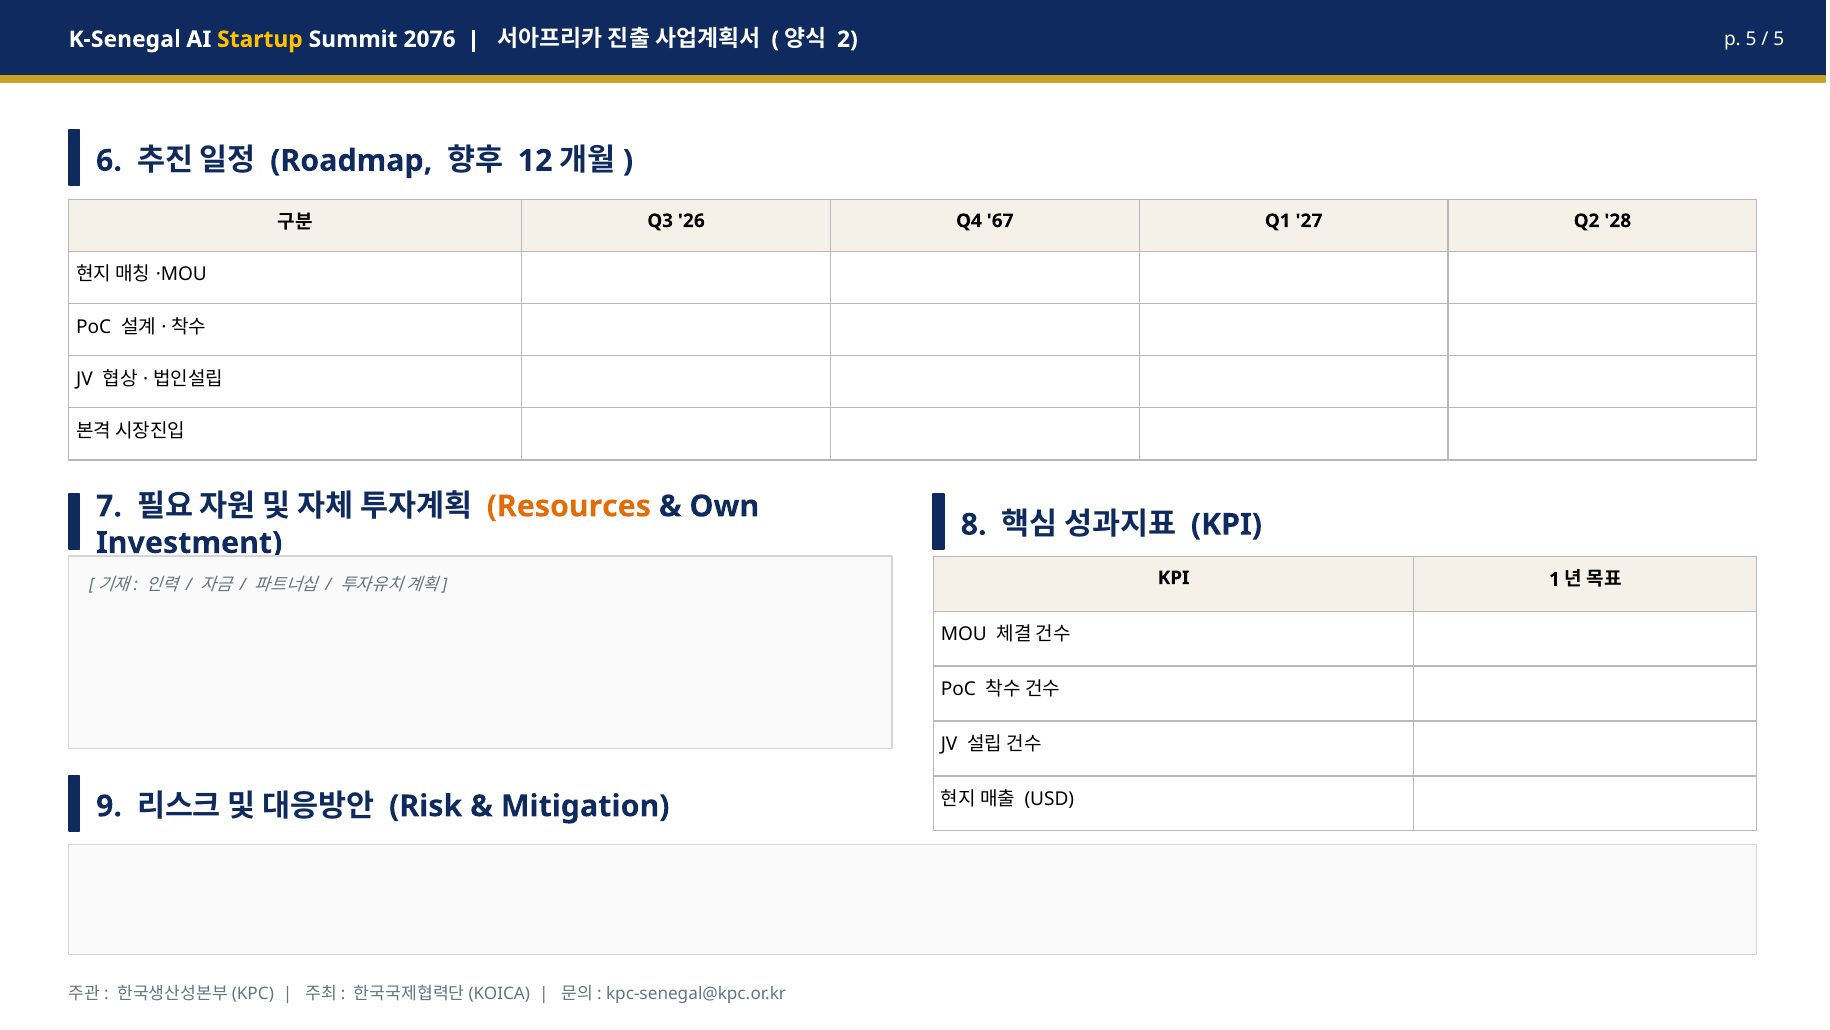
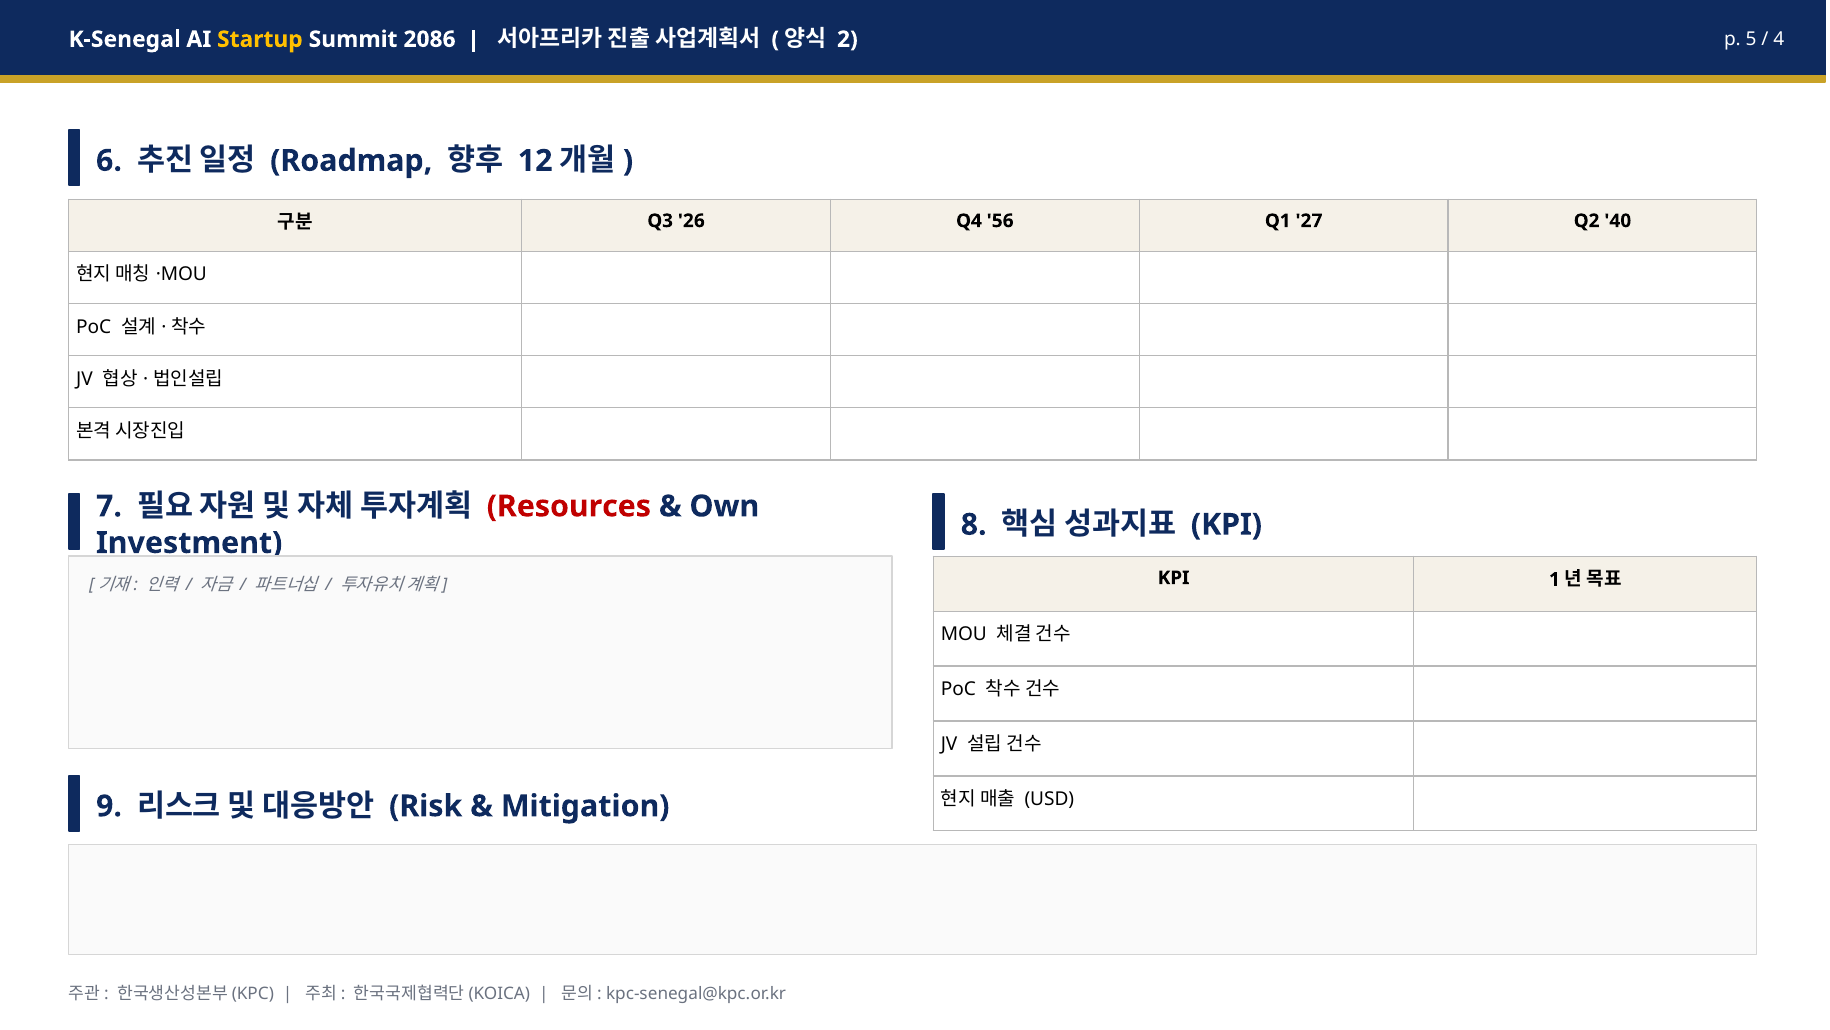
2076: 2076 -> 2086
5 at (1779, 39): 5 -> 4
67: 67 -> 56
28: 28 -> 40
Resources colour: orange -> red
